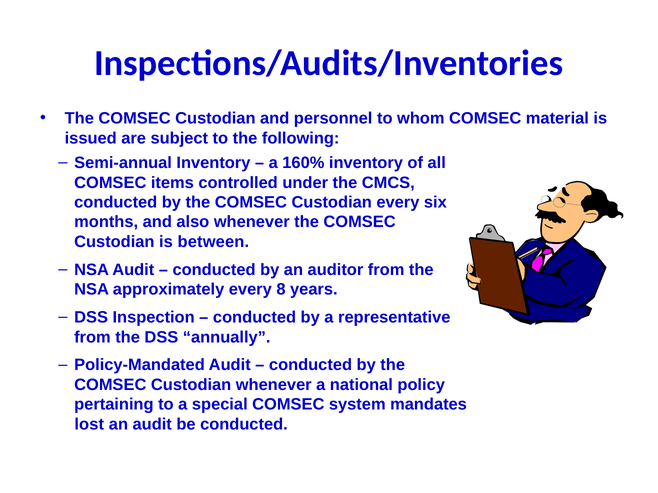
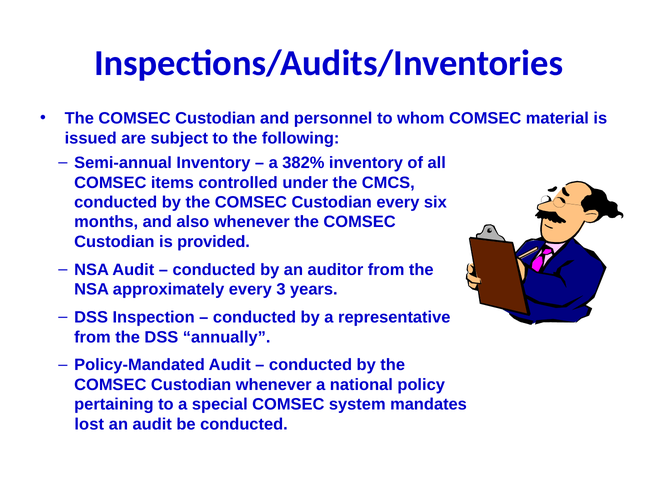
160%: 160% -> 382%
between: between -> provided
8: 8 -> 3
